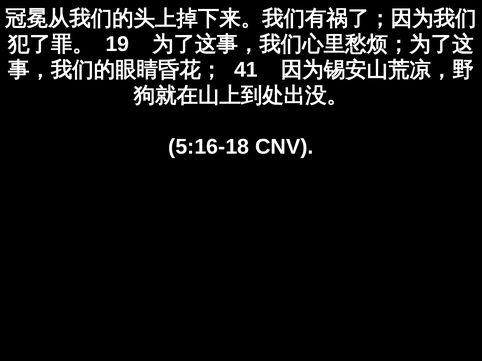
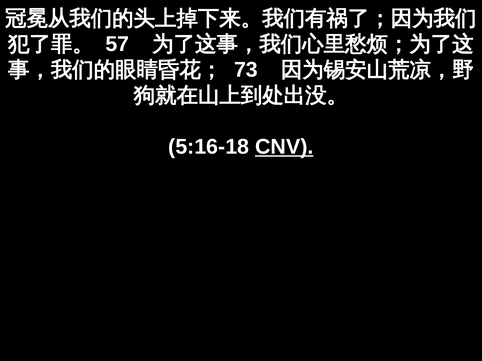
19: 19 -> 57
41: 41 -> 73
CNV underline: none -> present
